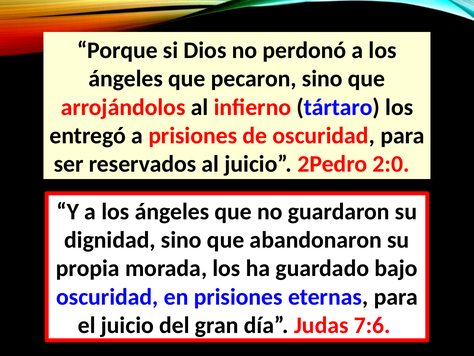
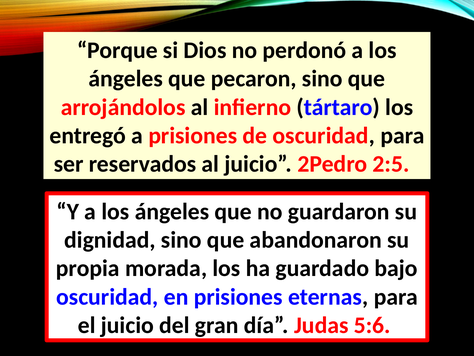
2:0: 2:0 -> 2:5
7:6: 7:6 -> 5:6
